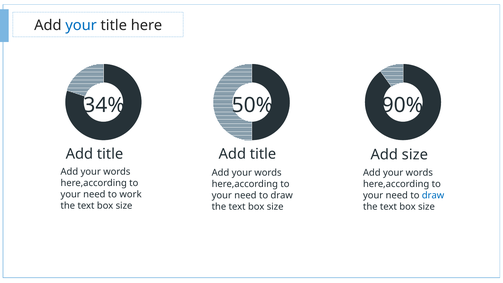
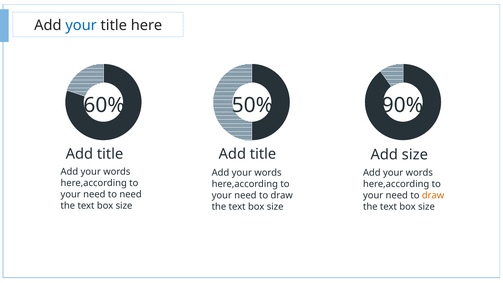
34%: 34% -> 60%
to work: work -> need
draw at (433, 195) colour: blue -> orange
